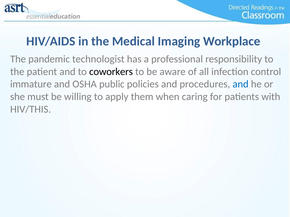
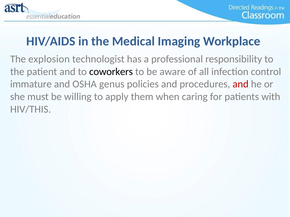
pandemic: pandemic -> explosion
public: public -> genus
and at (241, 84) colour: blue -> red
